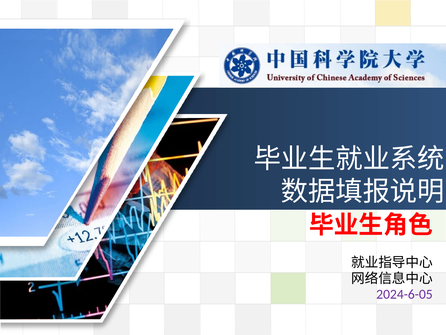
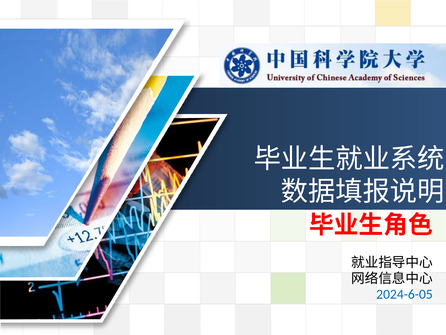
2024-6-05 colour: purple -> blue
